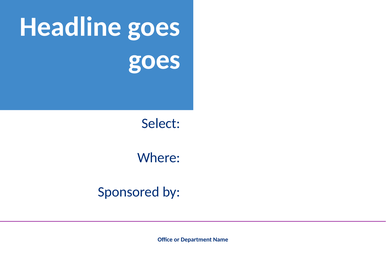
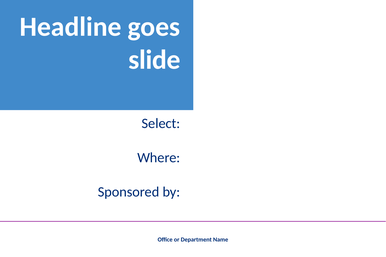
goes at (154, 60): goes -> slide
